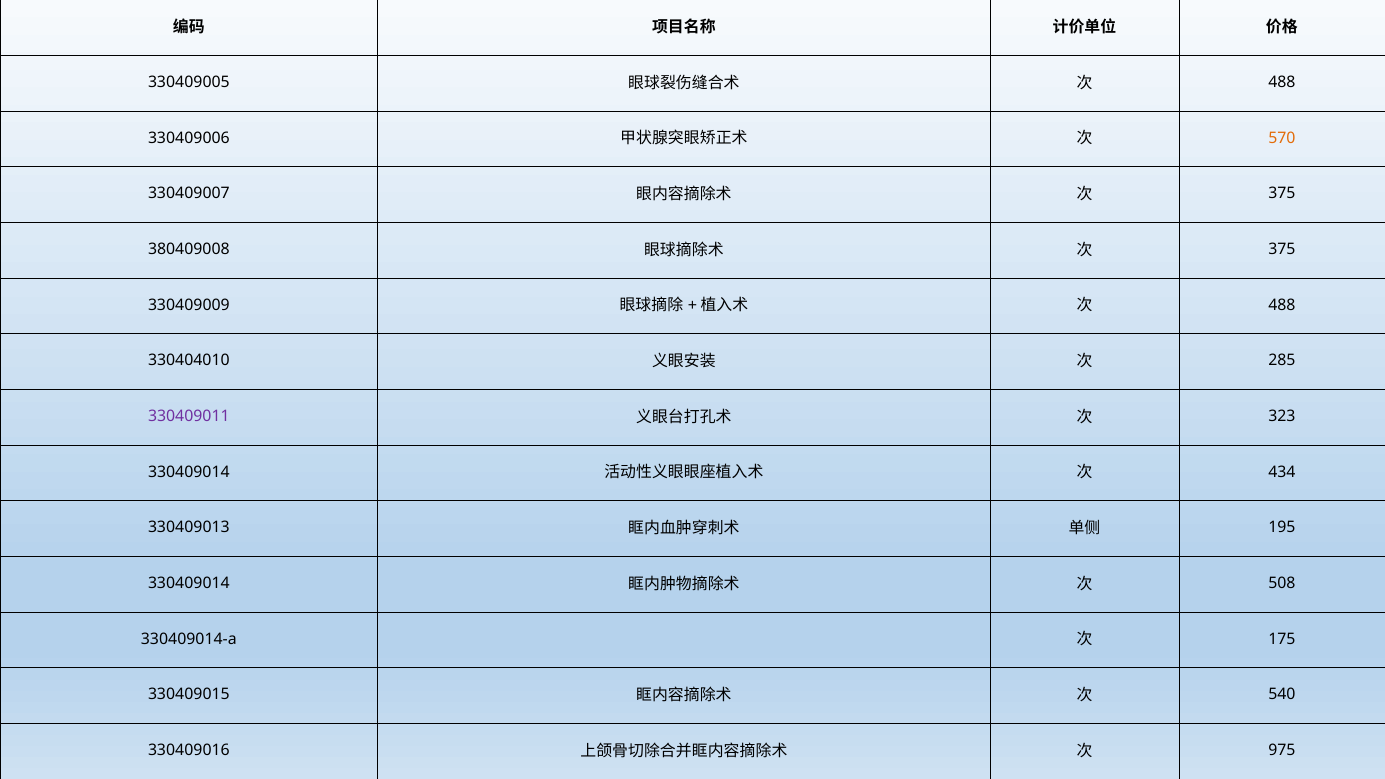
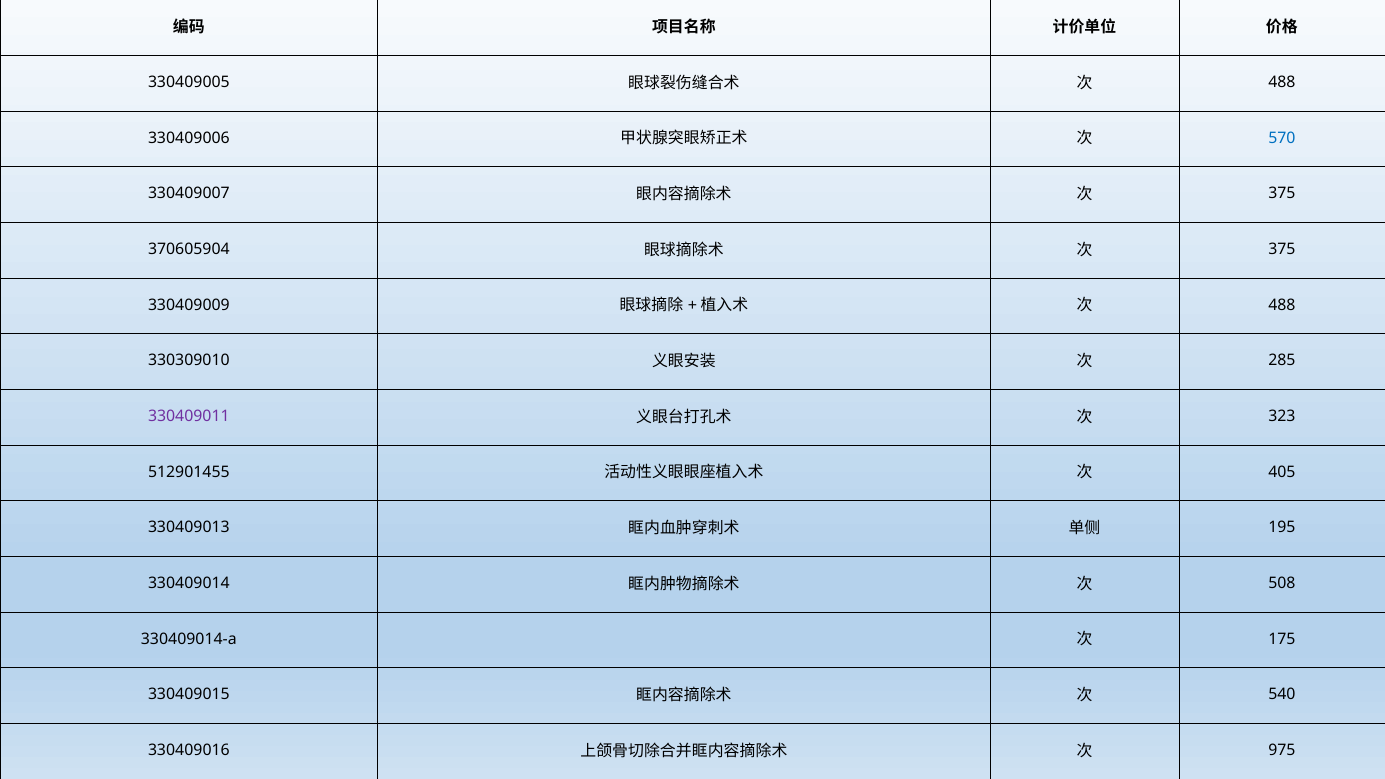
570 colour: orange -> blue
380409008: 380409008 -> 370605904
330404010: 330404010 -> 330309010
330409014 at (189, 472): 330409014 -> 512901455
434: 434 -> 405
